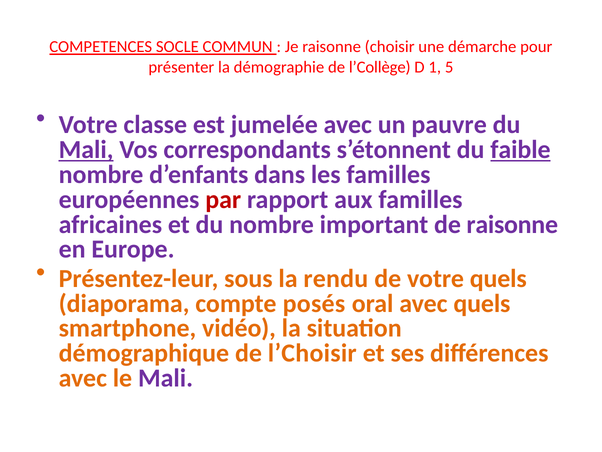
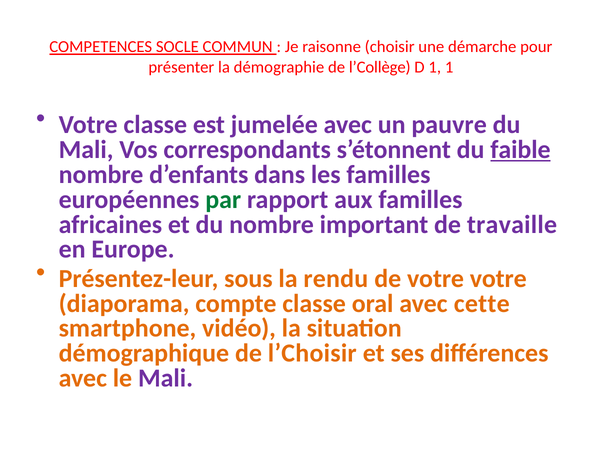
1 5: 5 -> 1
Mali at (86, 150) underline: present -> none
par colour: red -> green
de raisonne: raisonne -> travaille
votre quels: quels -> votre
compte posés: posés -> classe
avec quels: quels -> cette
